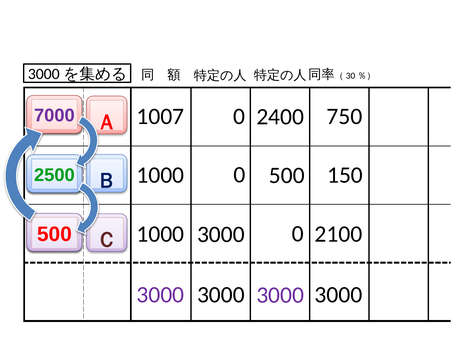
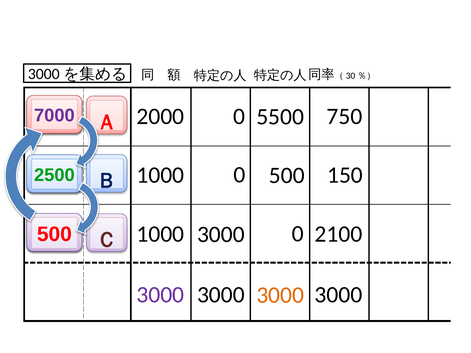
1007: 1007 -> 2000
2400: 2400 -> 5500
3000 at (280, 295) colour: purple -> orange
